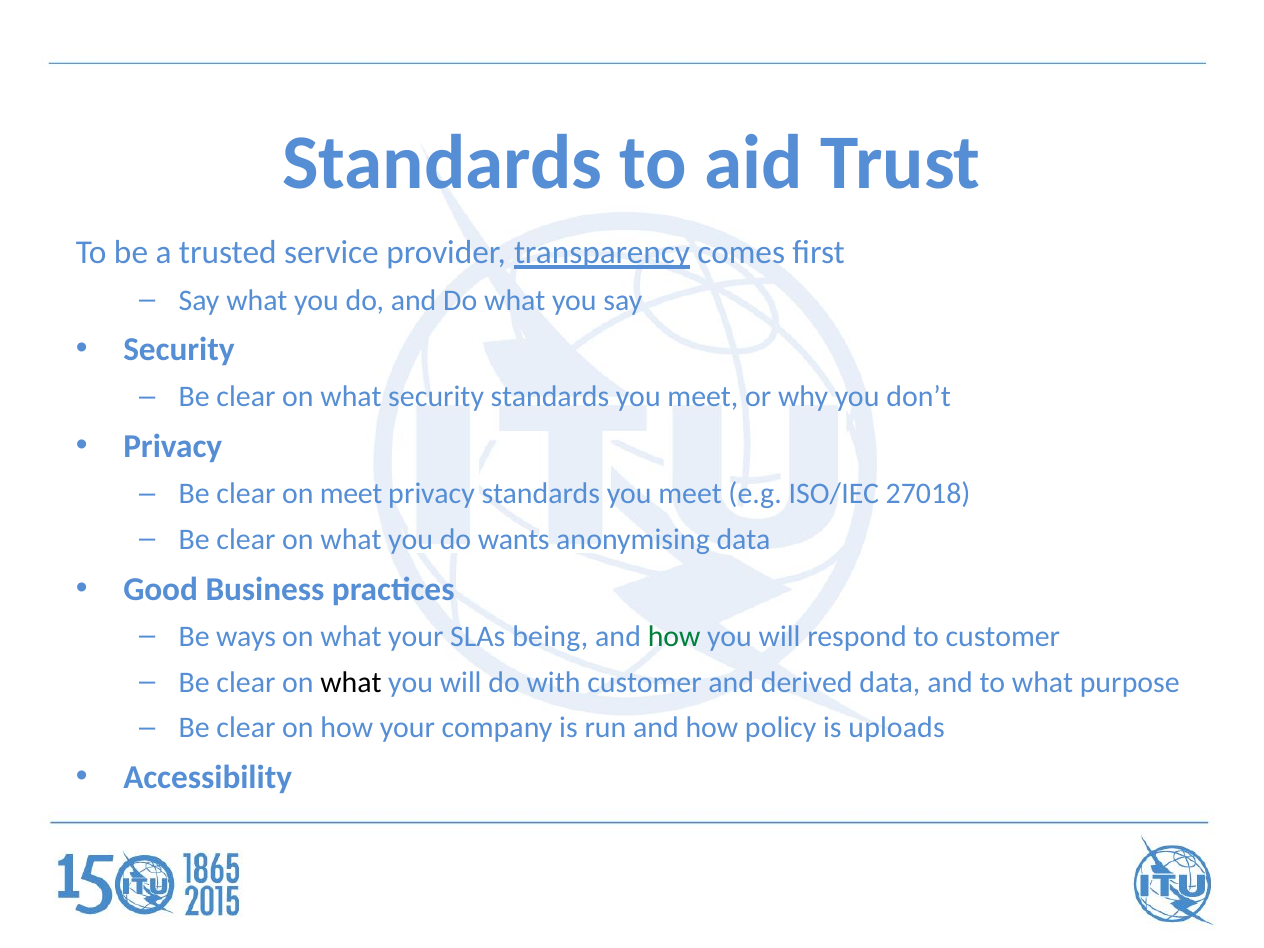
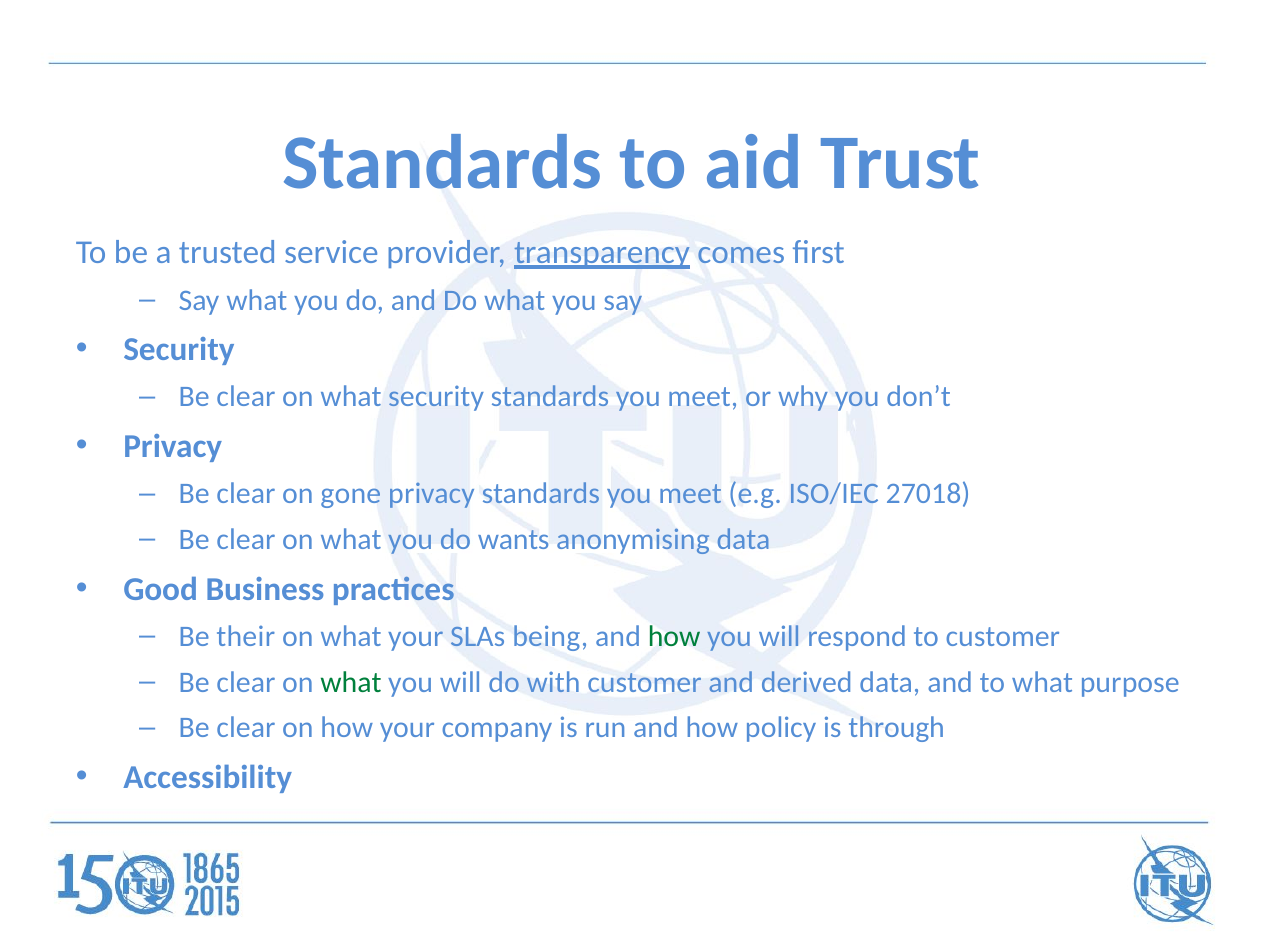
on meet: meet -> gone
ways: ways -> their
what at (351, 682) colour: black -> green
uploads: uploads -> through
